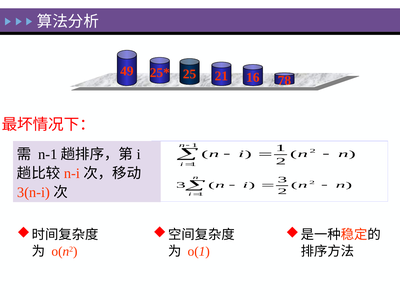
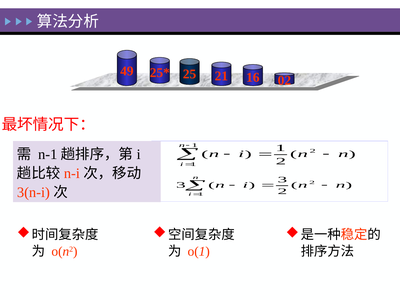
78: 78 -> 02
